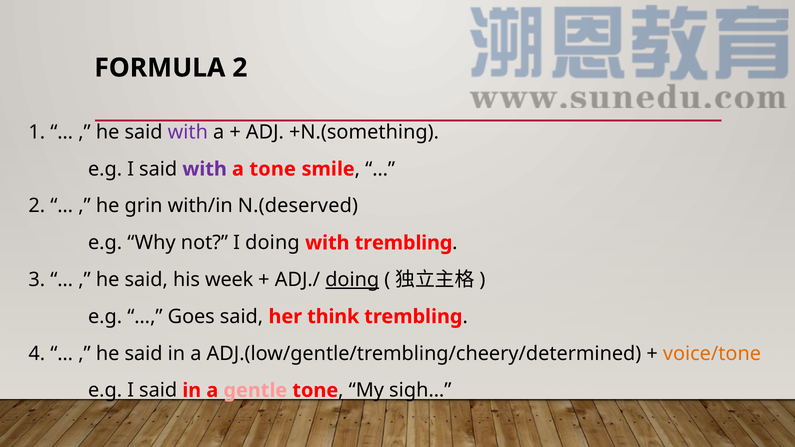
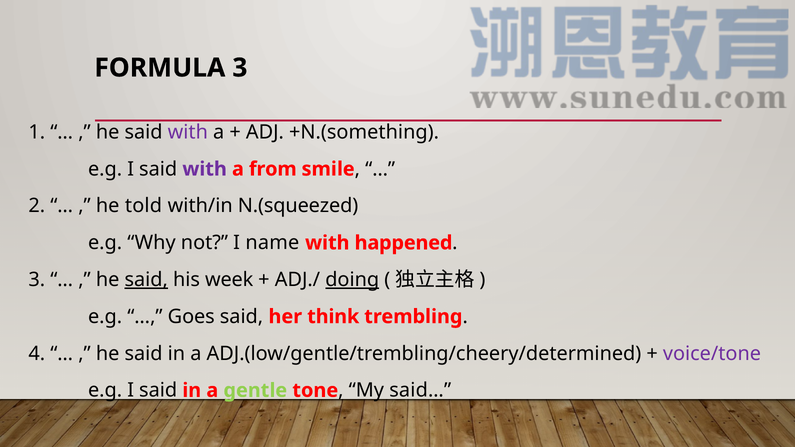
FORMULA 2: 2 -> 3
a tone: tone -> from
grin: grin -> told
N.(deserved: N.(deserved -> N.(squeezed
I doing: doing -> name
with trembling: trembling -> happened
said at (146, 280) underline: none -> present
voice/tone colour: orange -> purple
gentle colour: pink -> light green
sigh…: sigh… -> said…
